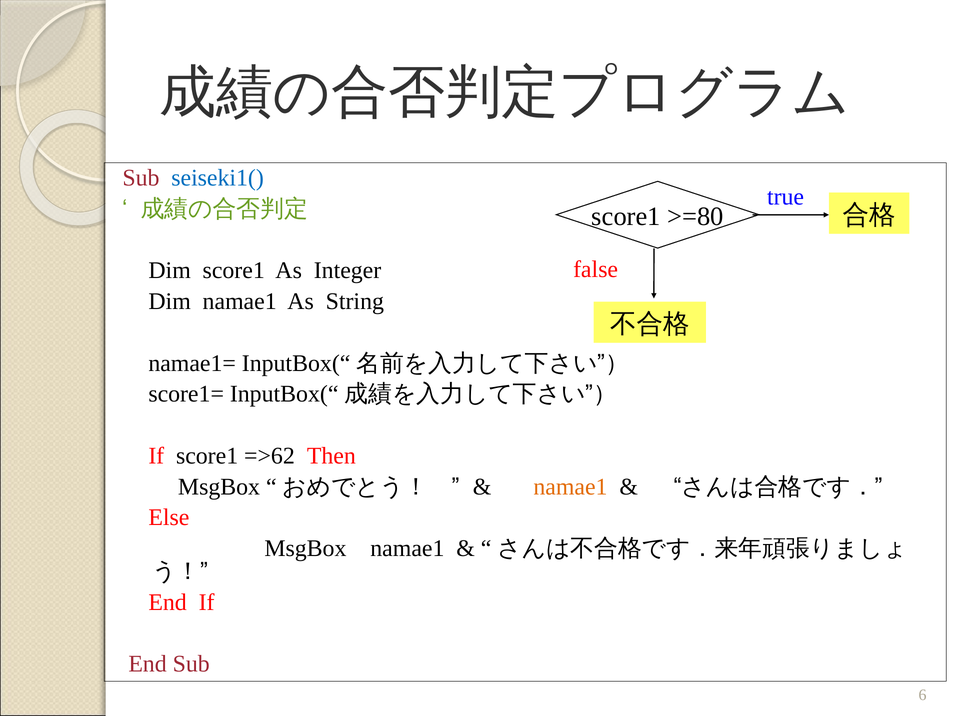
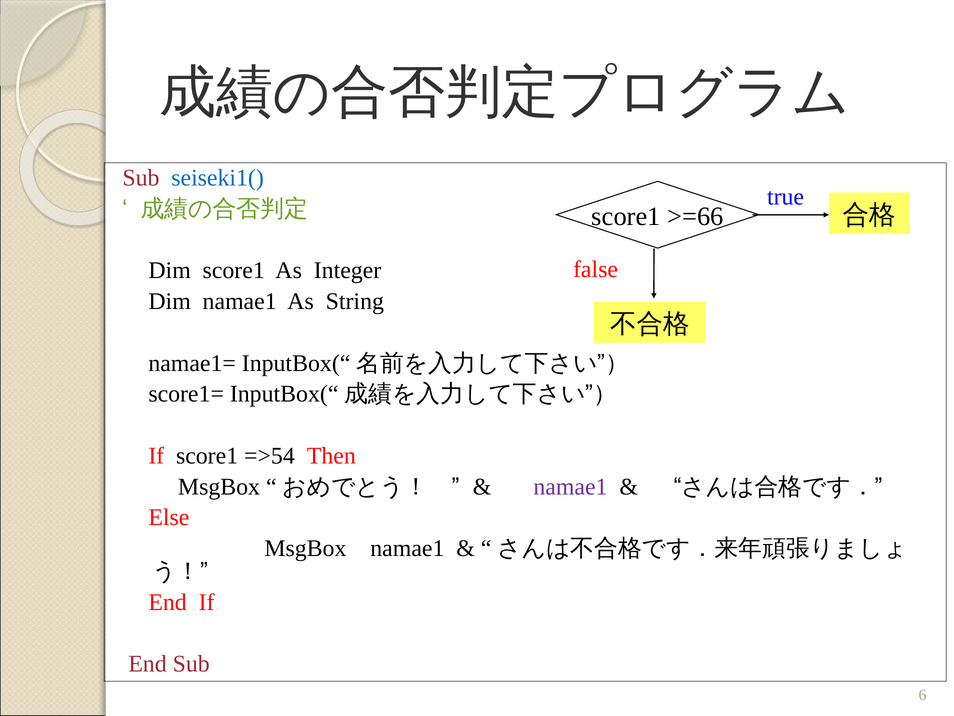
>=80: >=80 -> >=66
=>62: =>62 -> =>54
namae1 at (570, 486) colour: orange -> purple
